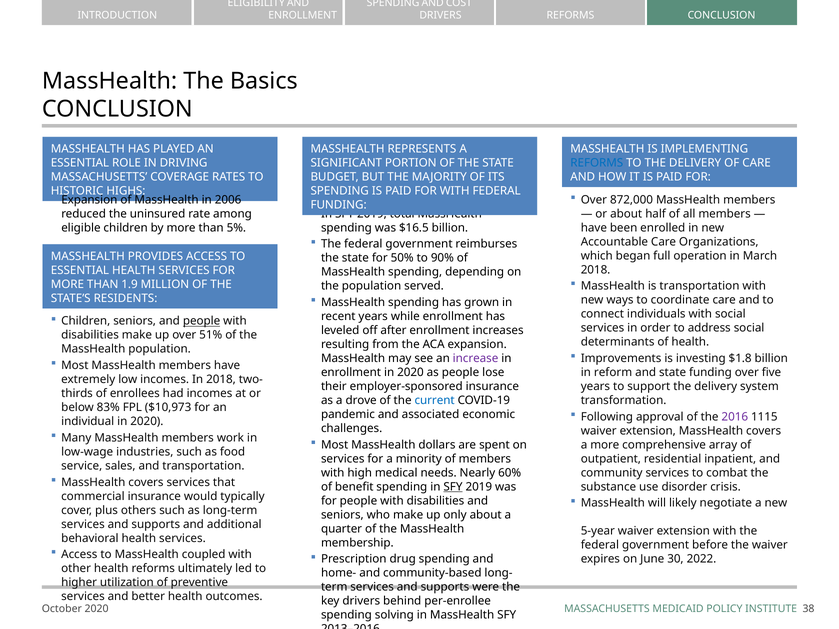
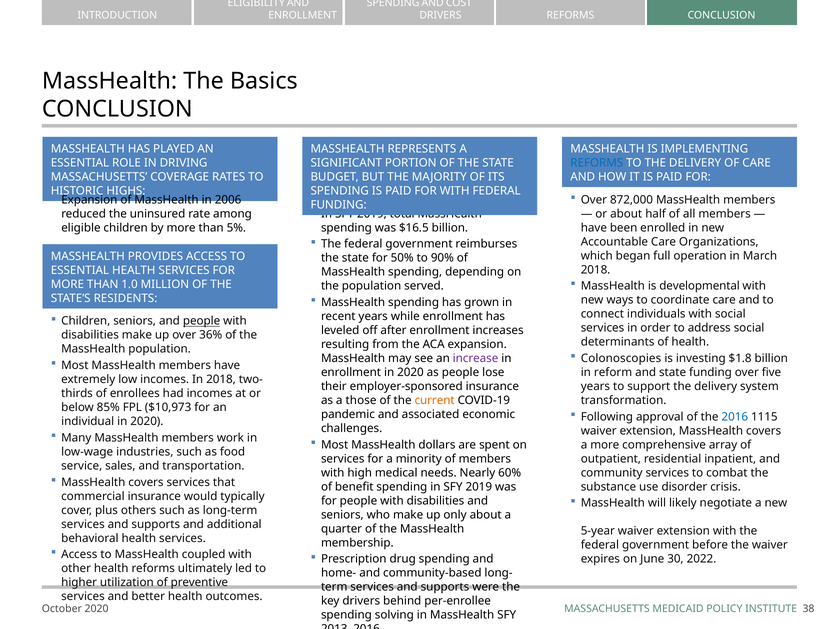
is transportation: transportation -> developmental
1.9: 1.9 -> 1.0
51%: 51% -> 36%
Improvements: Improvements -> Colonoscopies
drove: drove -> those
current colour: blue -> orange
83%: 83% -> 85%
2016 colour: purple -> blue
SFY at (453, 487) underline: present -> none
